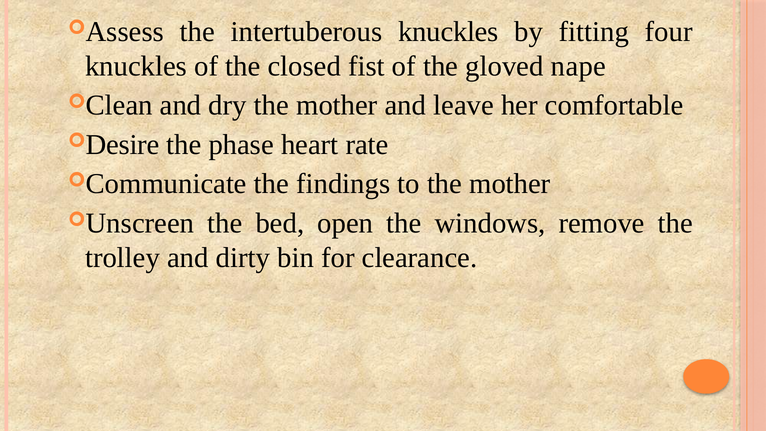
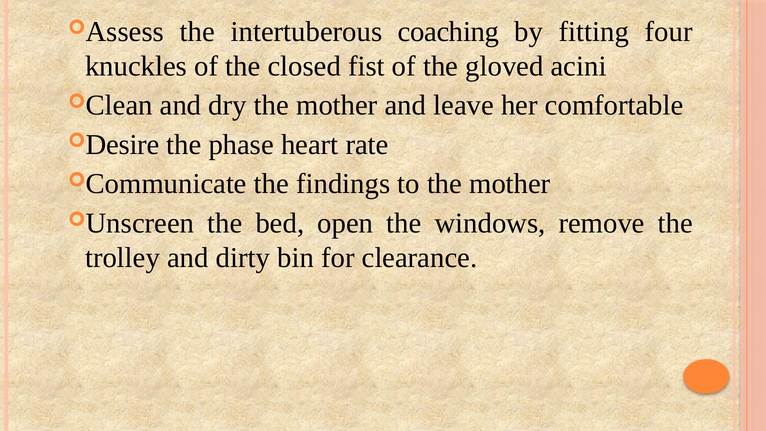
intertuberous knuckles: knuckles -> coaching
nape: nape -> acini
